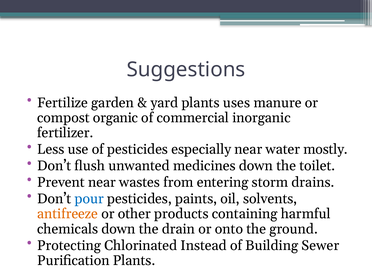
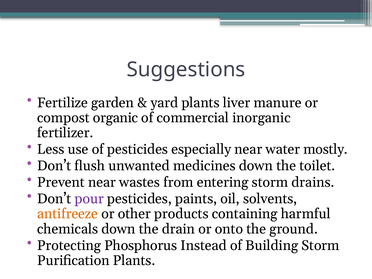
uses: uses -> liver
pour colour: blue -> purple
Chlorinated: Chlorinated -> Phosphorus
Building Sewer: Sewer -> Storm
